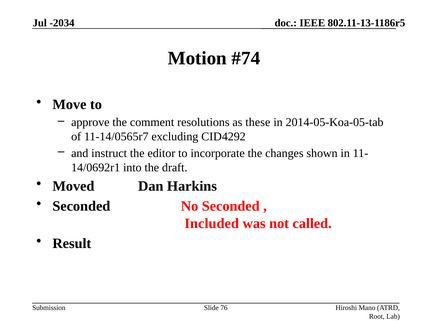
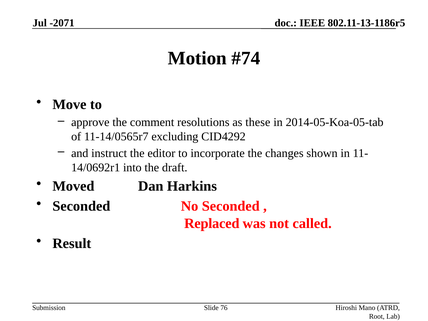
-2034: -2034 -> -2071
Included: Included -> Replaced
